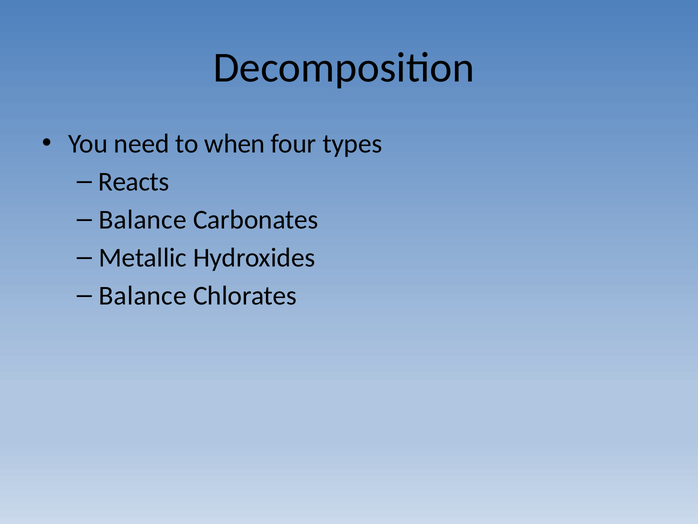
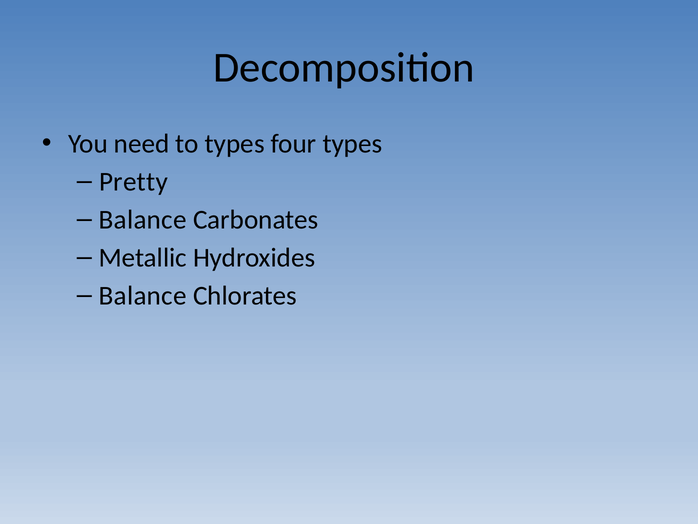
to when: when -> types
Reacts: Reacts -> Pretty
